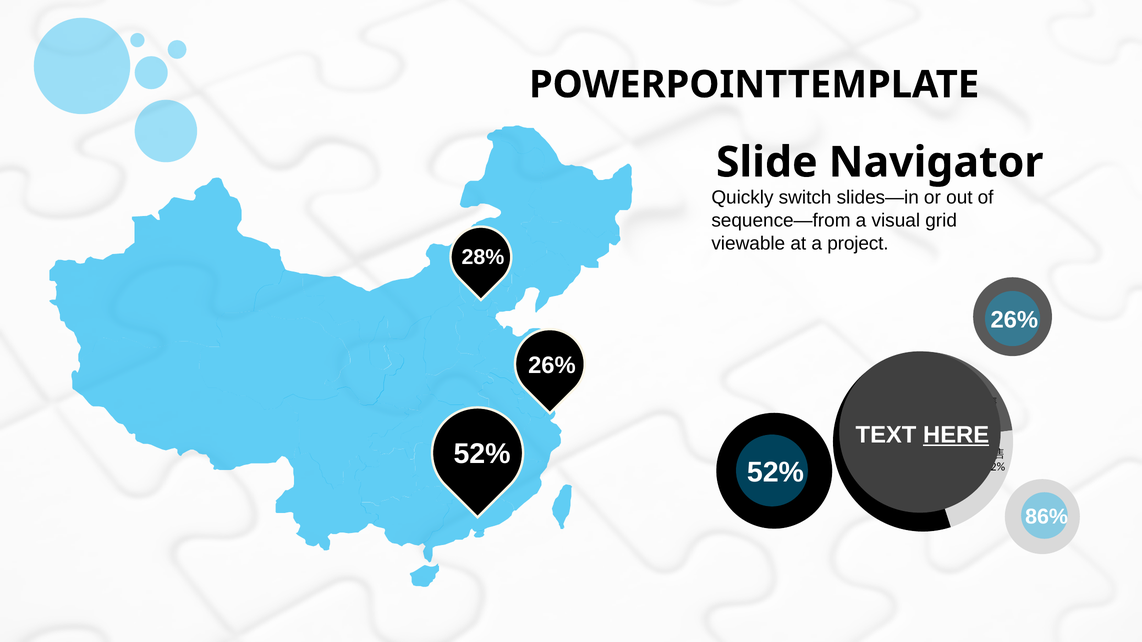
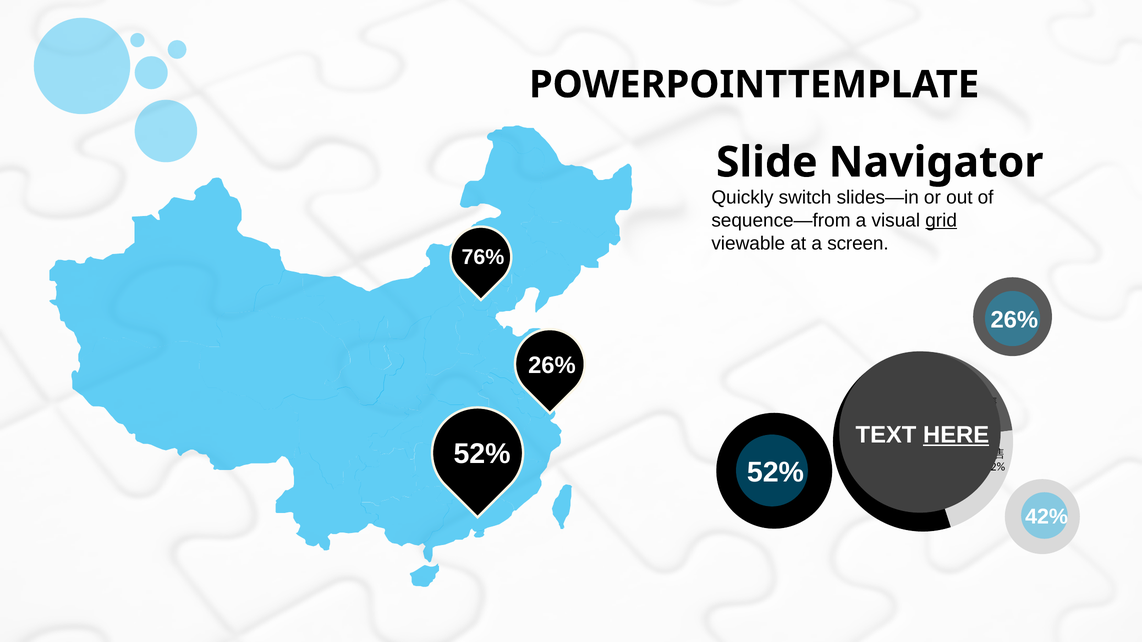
grid underline: none -> present
project: project -> screen
28%: 28% -> 76%
86%: 86% -> 42%
